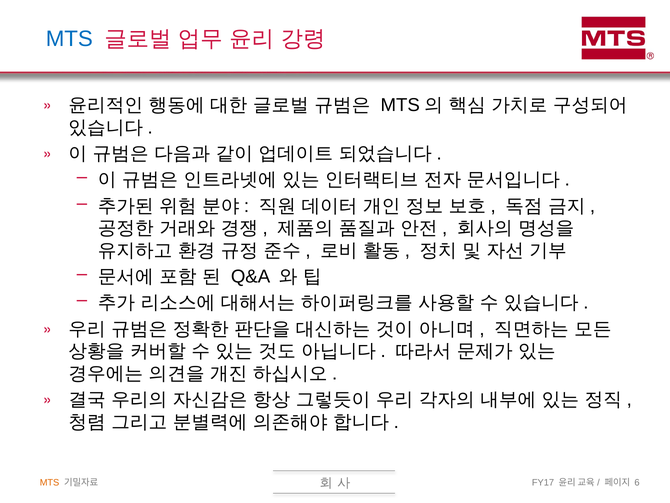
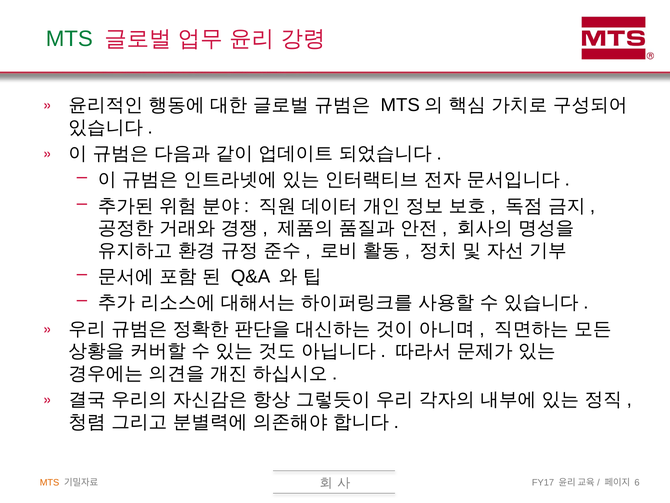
MTS at (69, 39) colour: blue -> green
